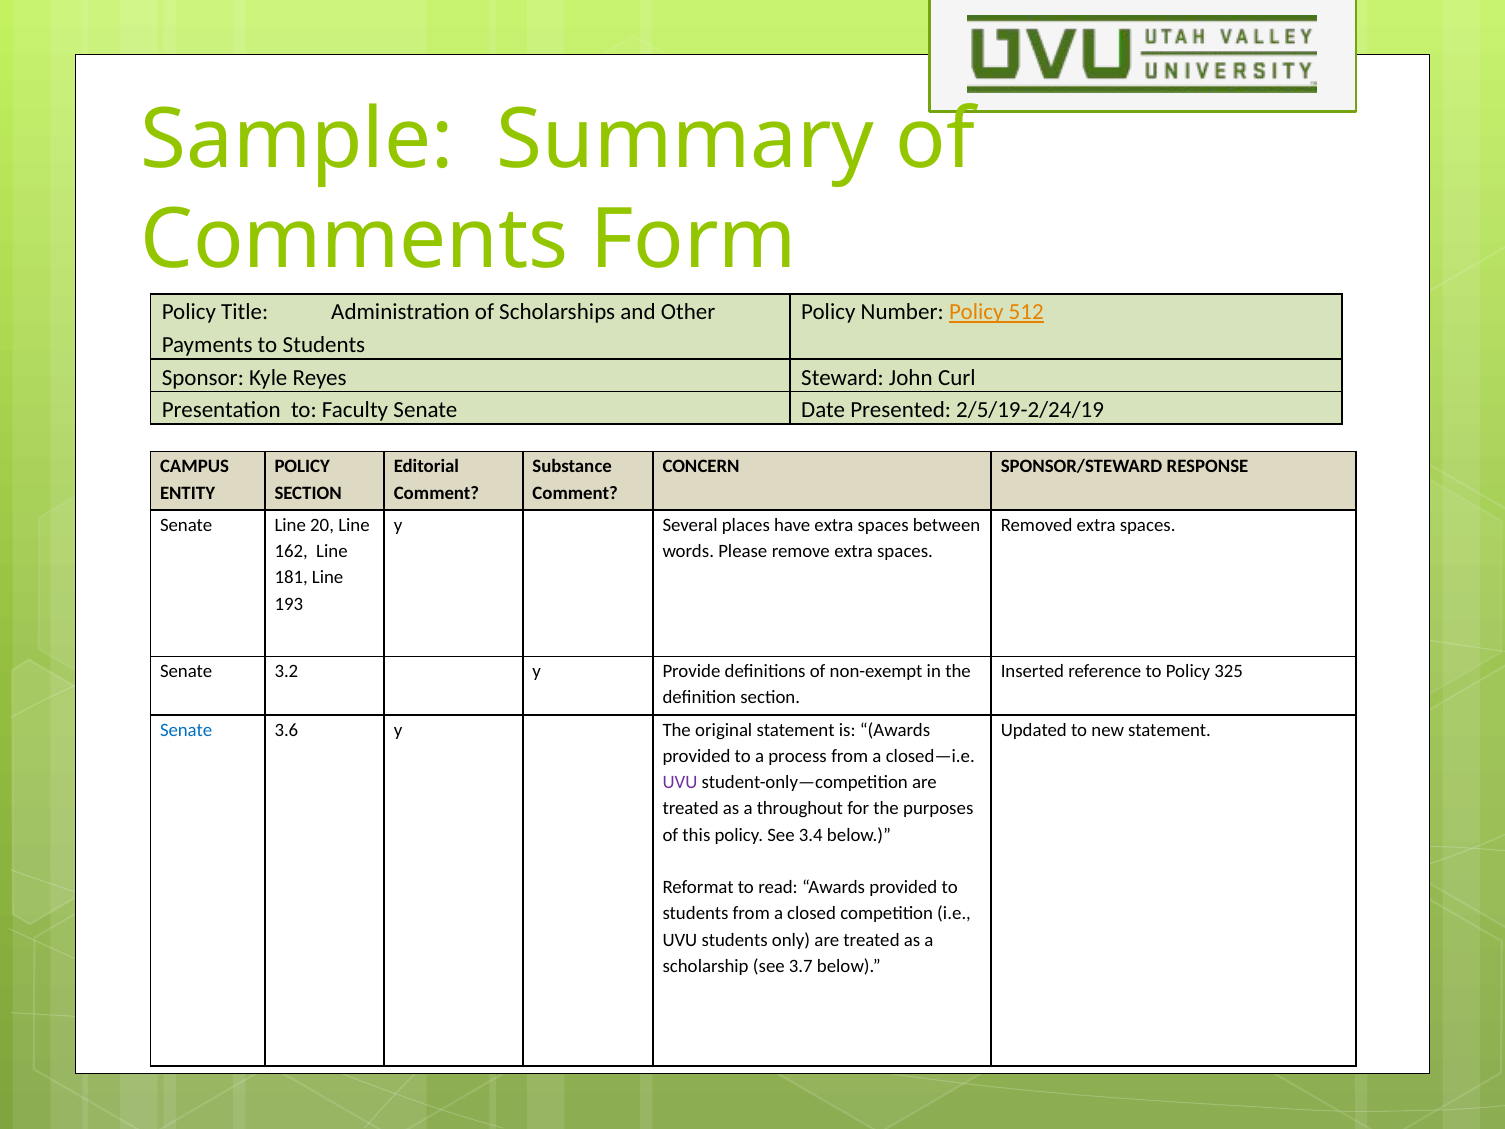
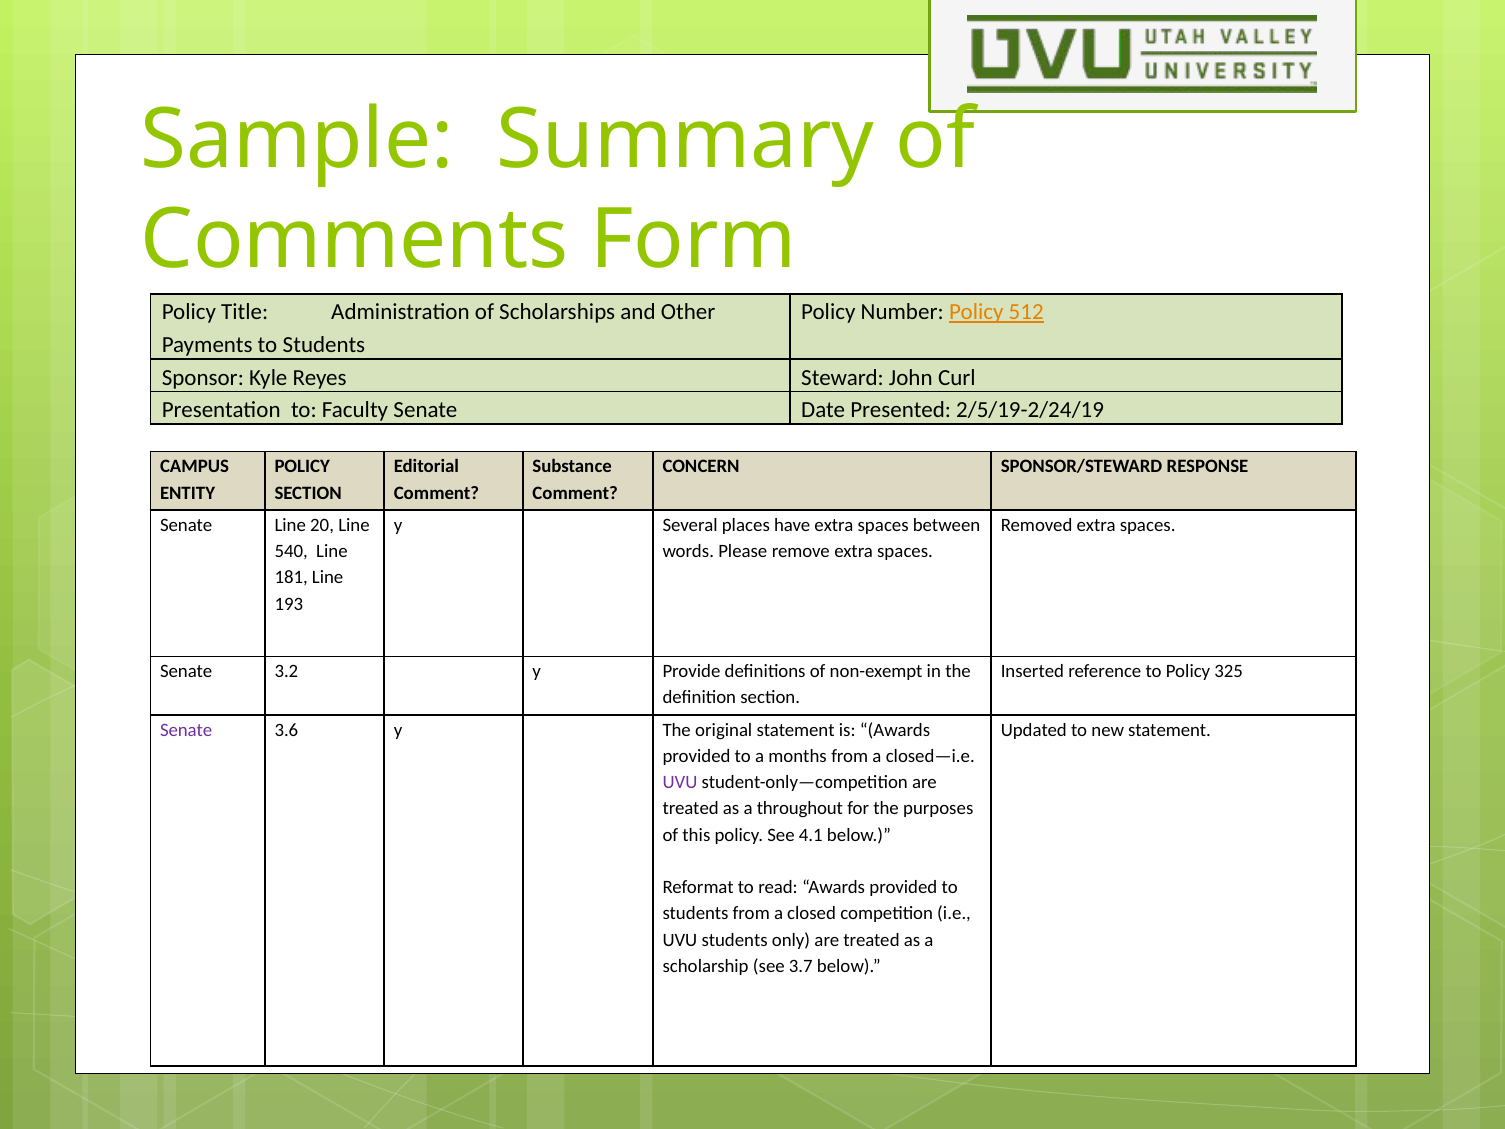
162: 162 -> 540
Senate at (186, 730) colour: blue -> purple
a process: process -> months
3.4: 3.4 -> 4.1
